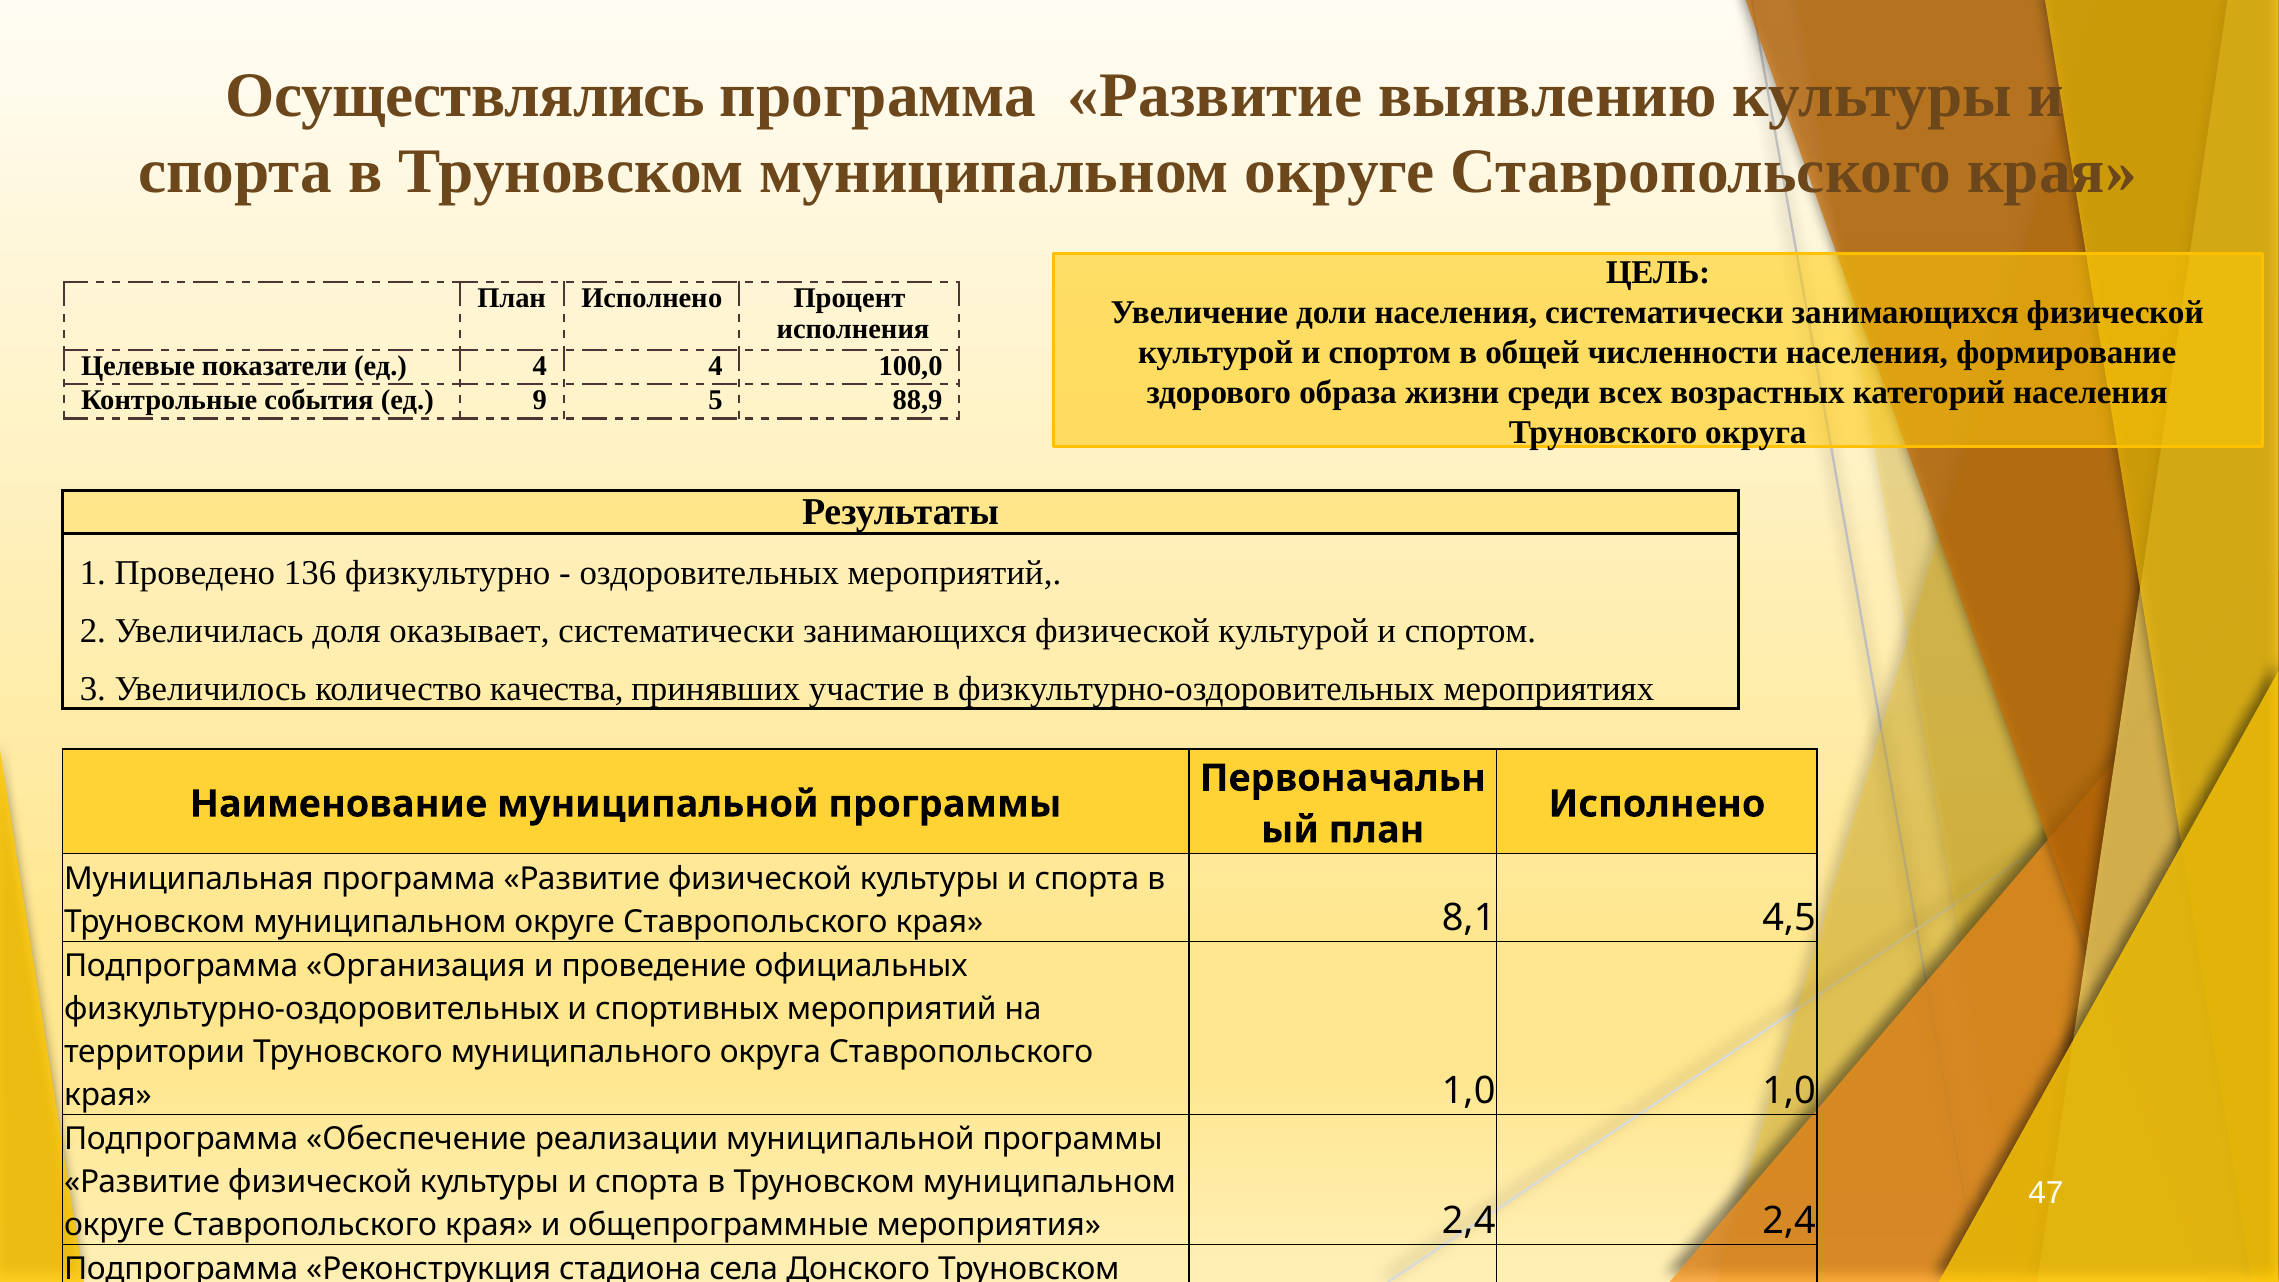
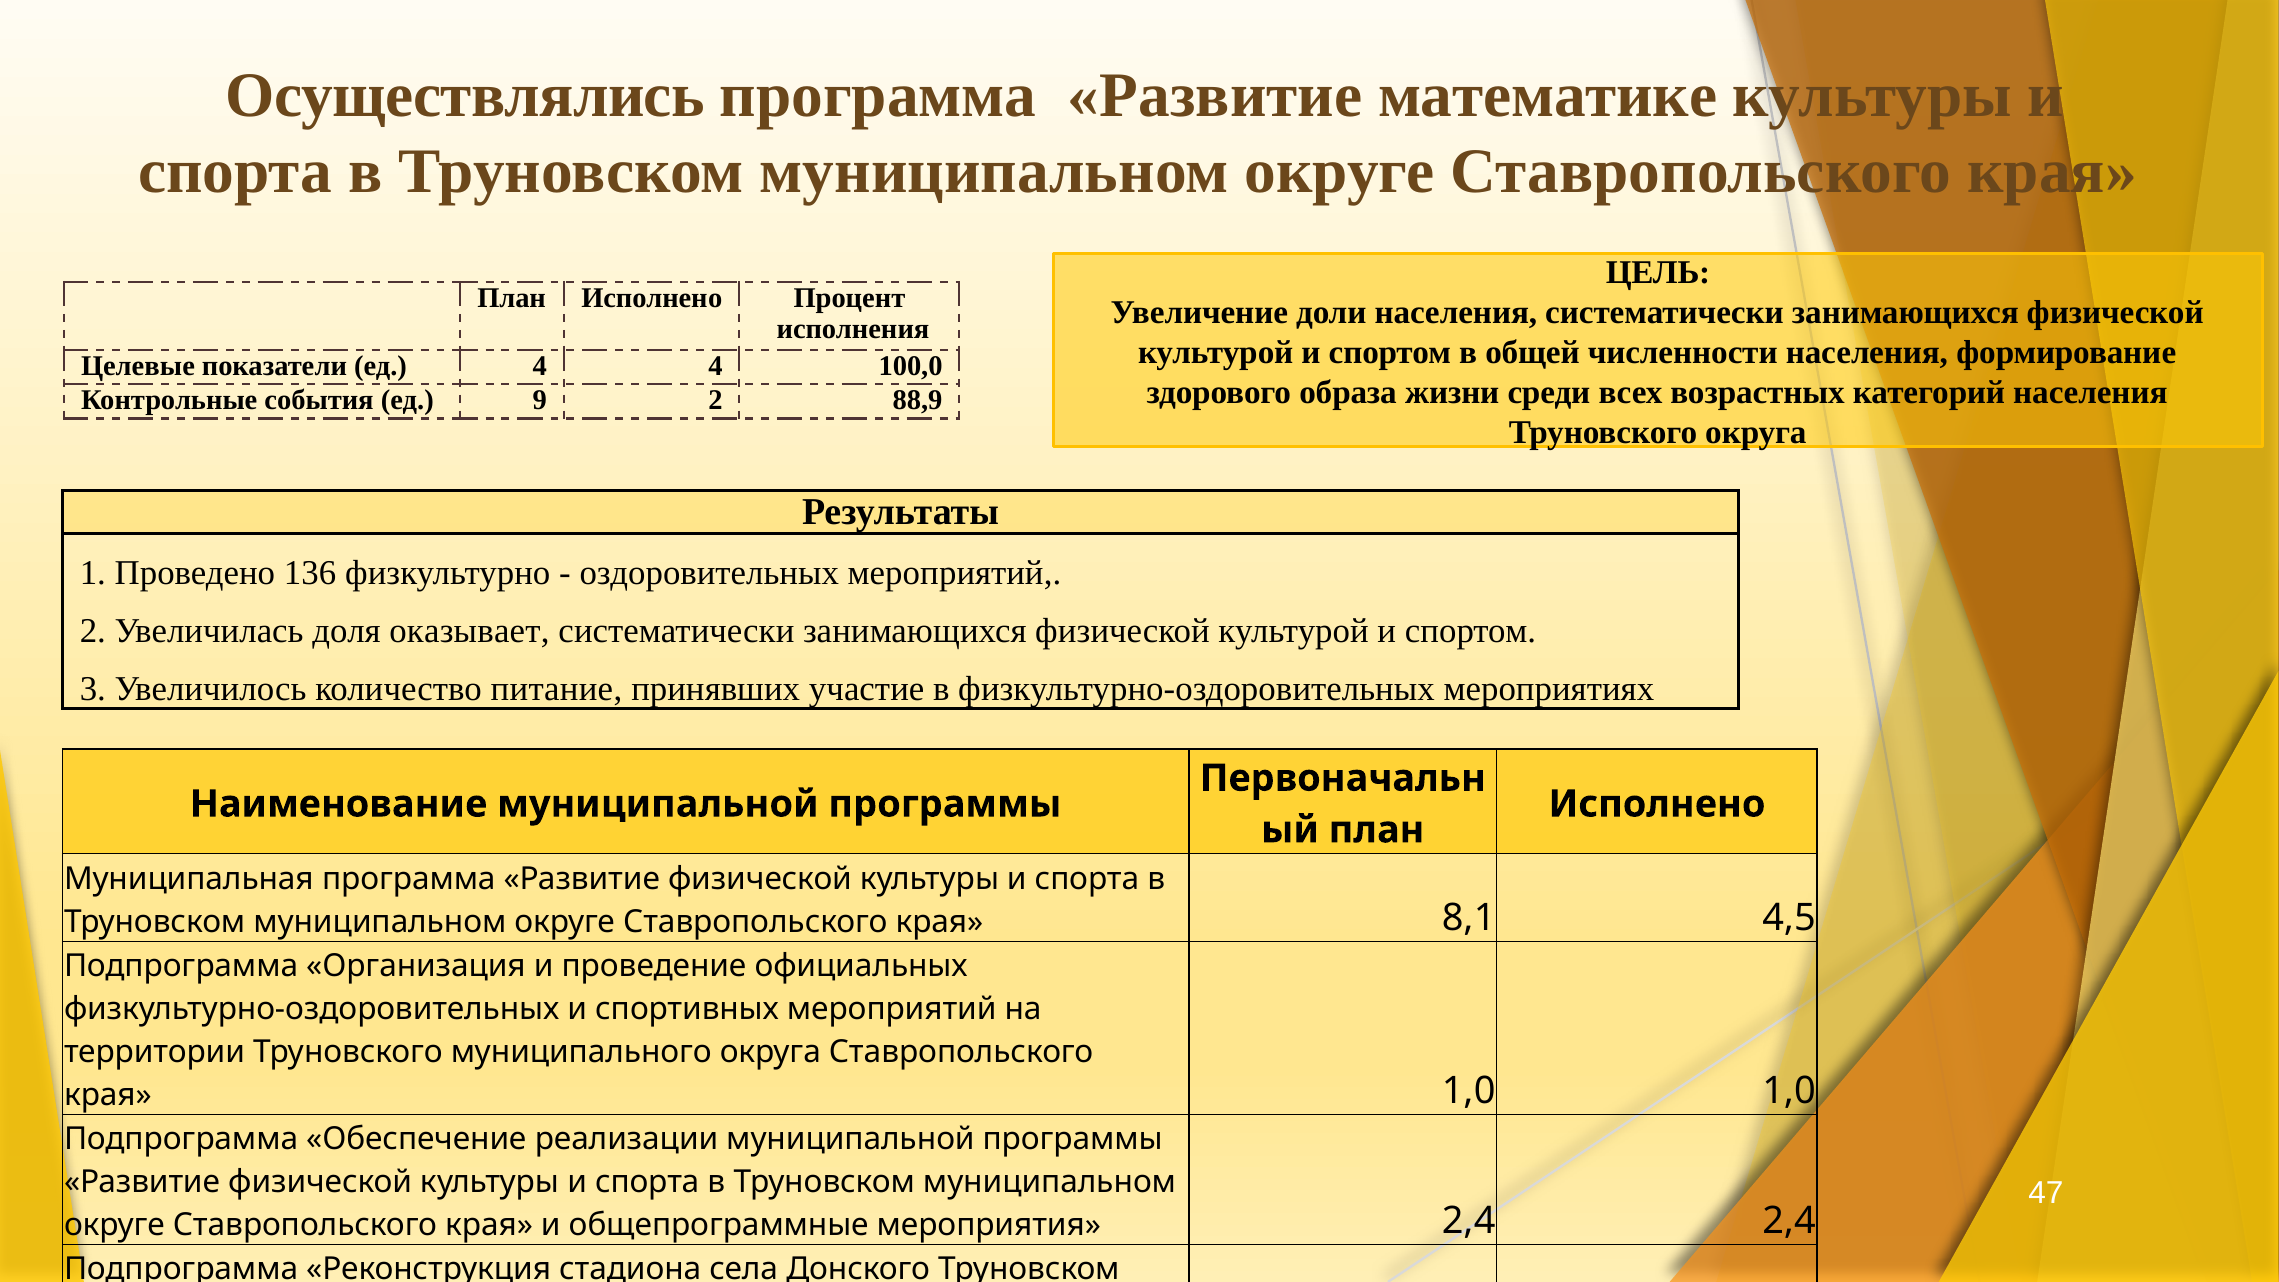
выявлению: выявлению -> математике
9 5: 5 -> 2
качества: качества -> питание
